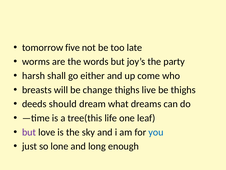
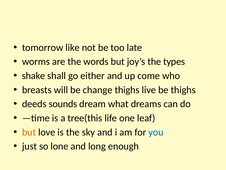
five: five -> like
party: party -> types
harsh: harsh -> shake
should: should -> sounds
but at (29, 132) colour: purple -> orange
